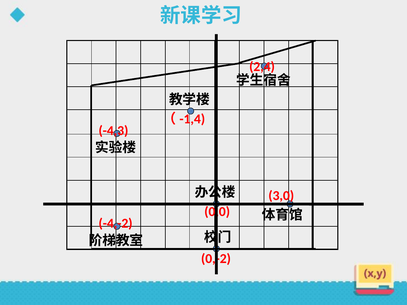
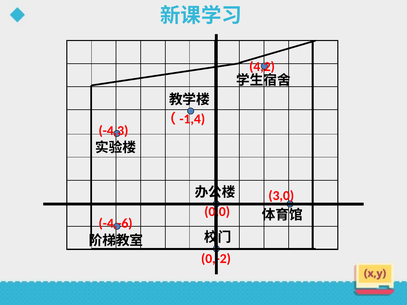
2,4: 2,4 -> 4,2
-4,-2: -4,-2 -> -4,-6
